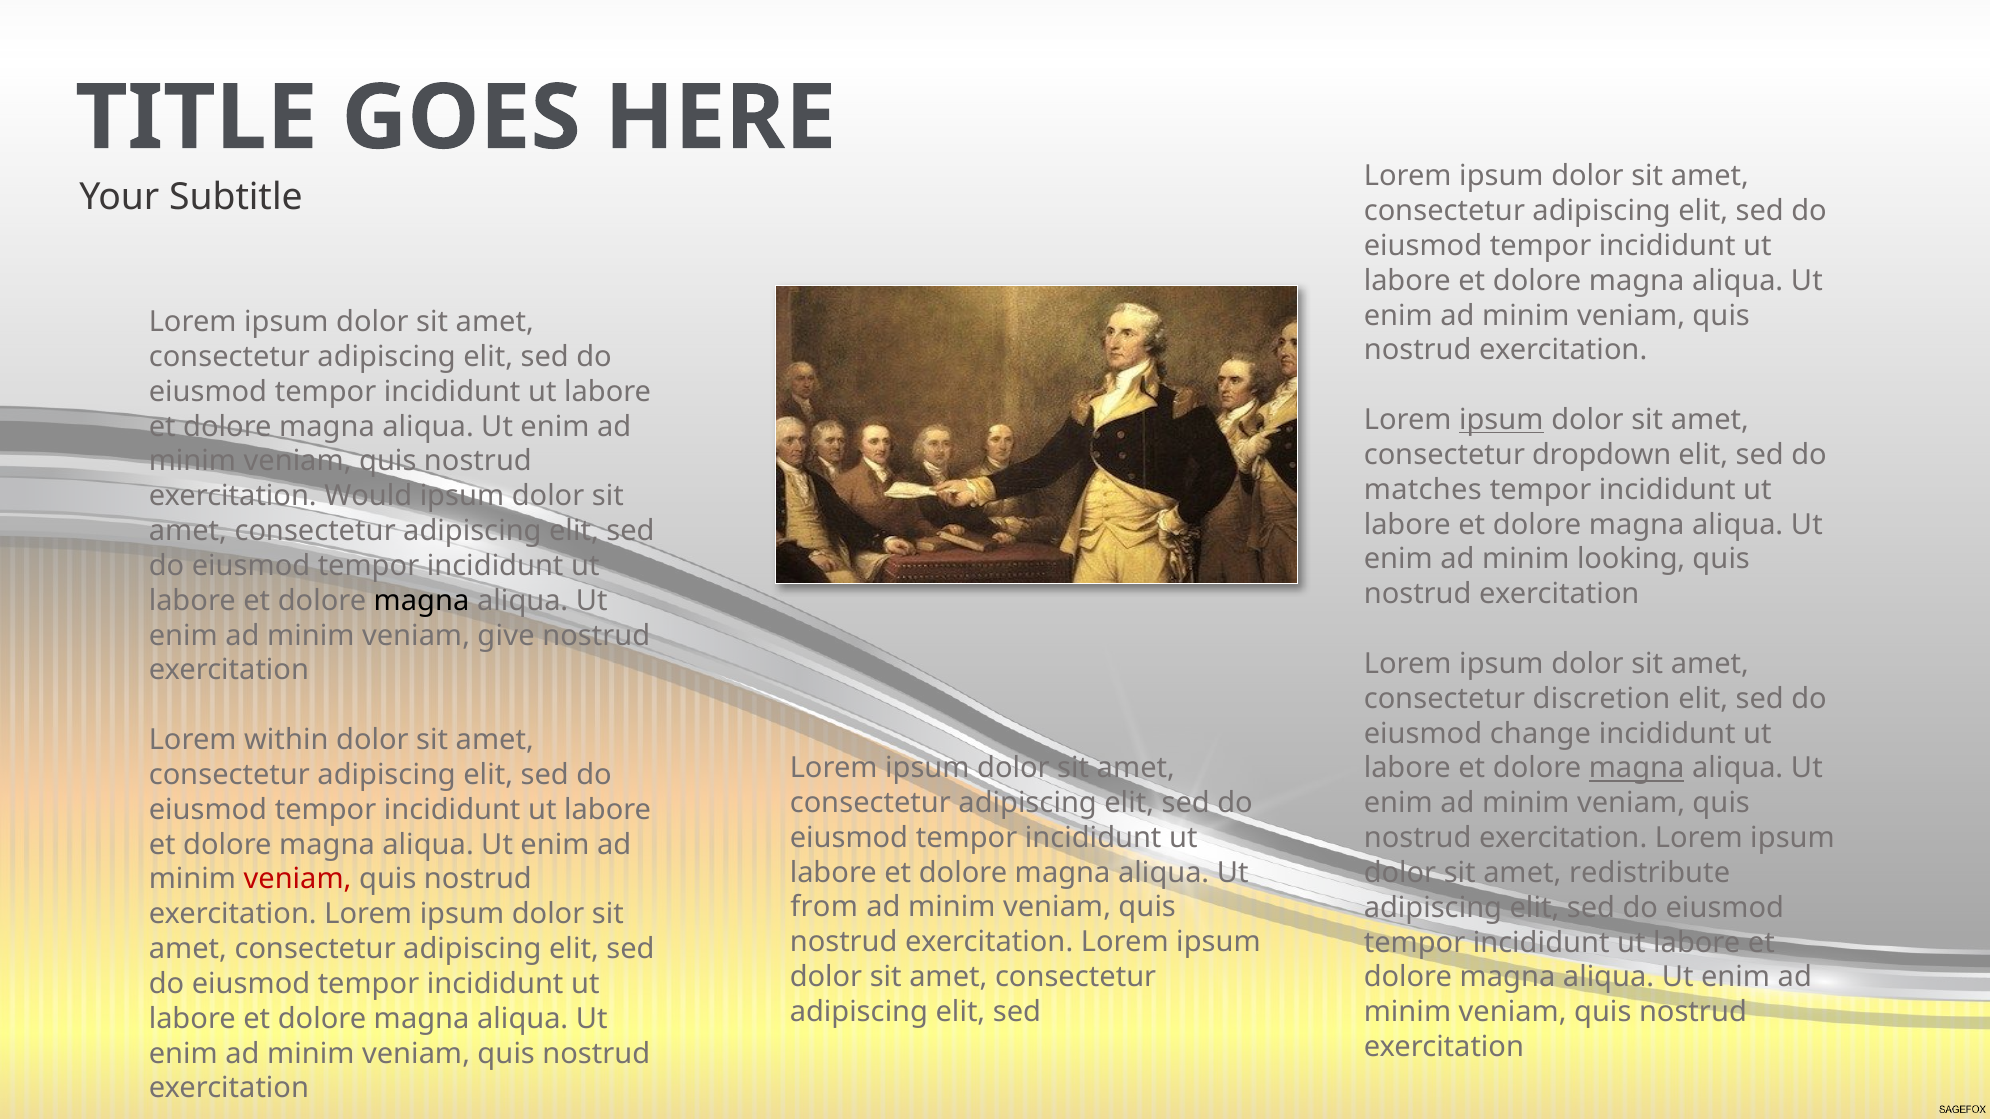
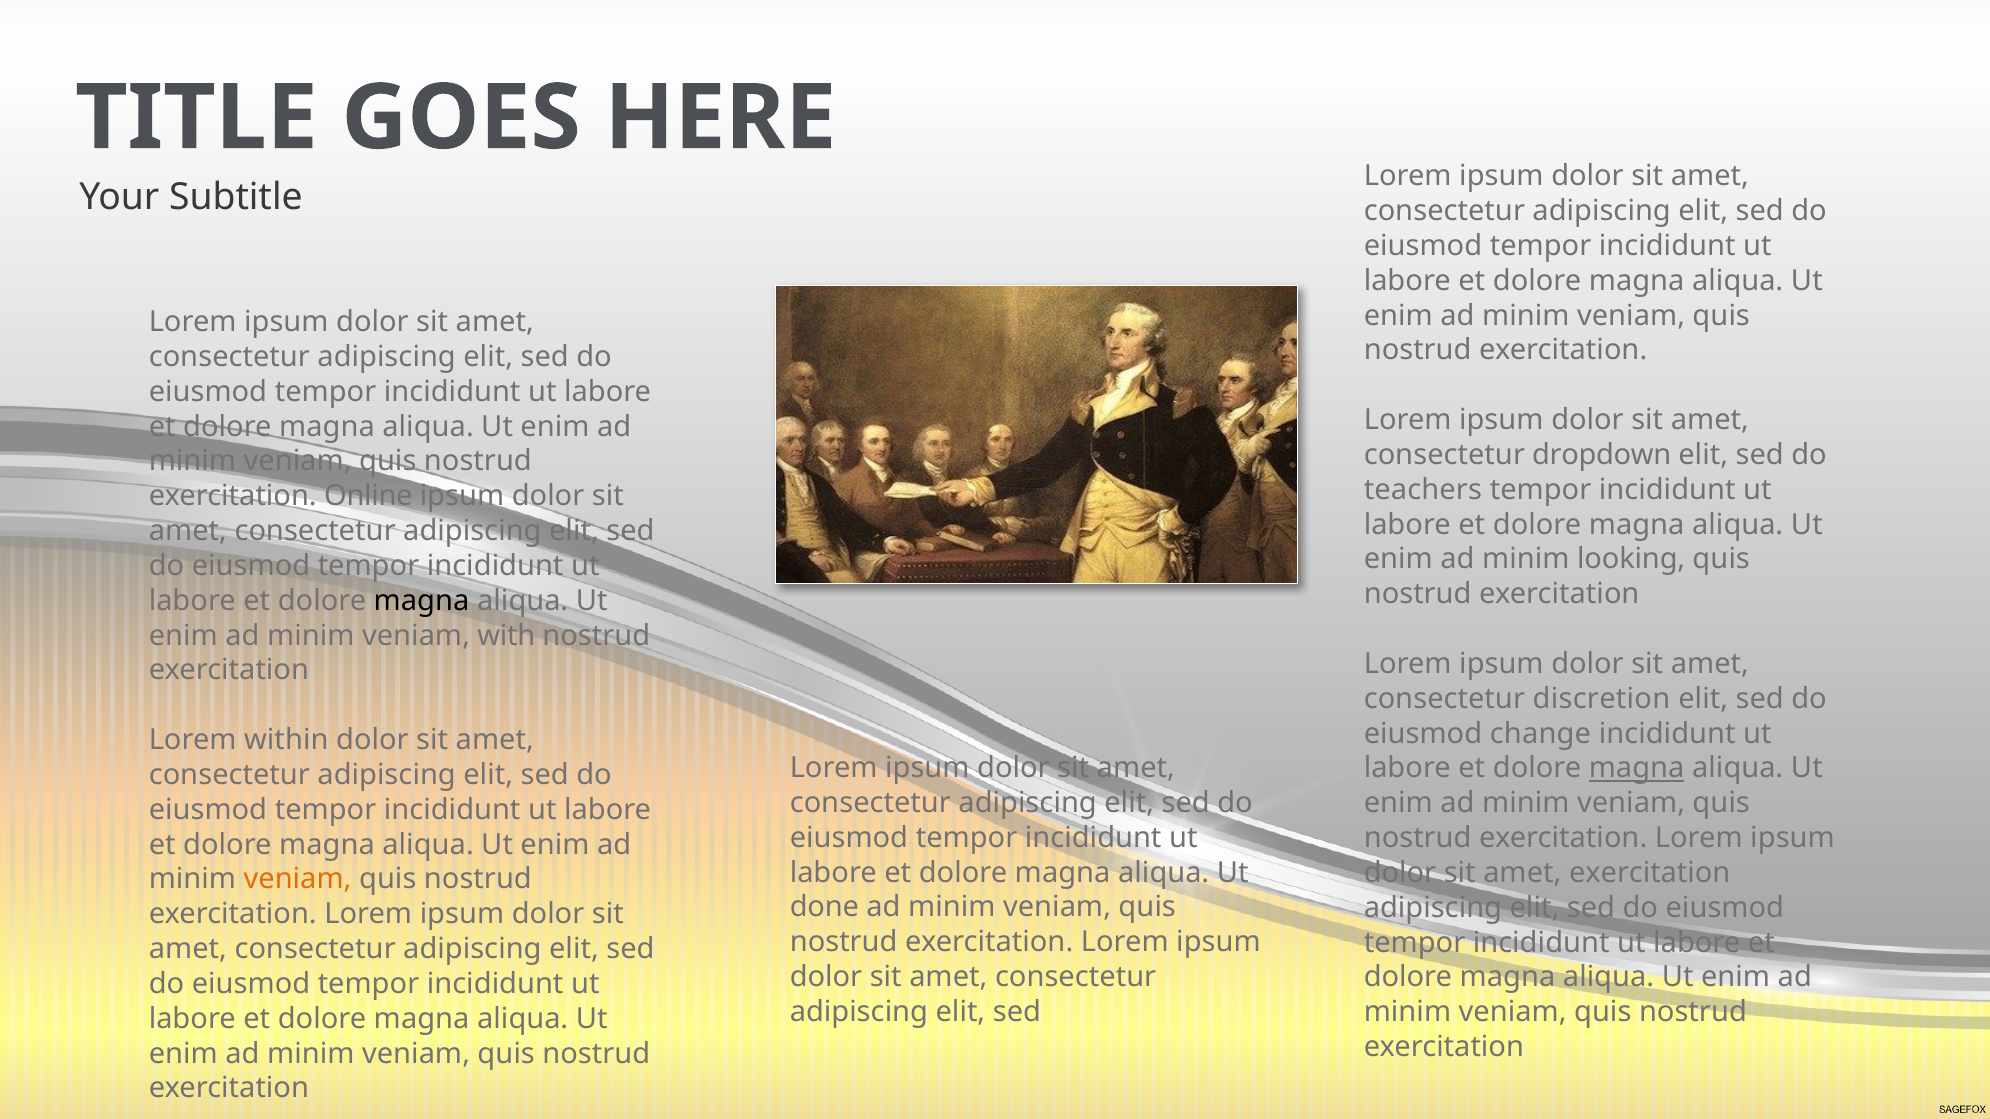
ipsum at (1501, 420) underline: present -> none
matches: matches -> teachers
Would: Would -> Online
give: give -> with
amet redistribute: redistribute -> exercitation
veniam at (298, 880) colour: red -> orange
from: from -> done
